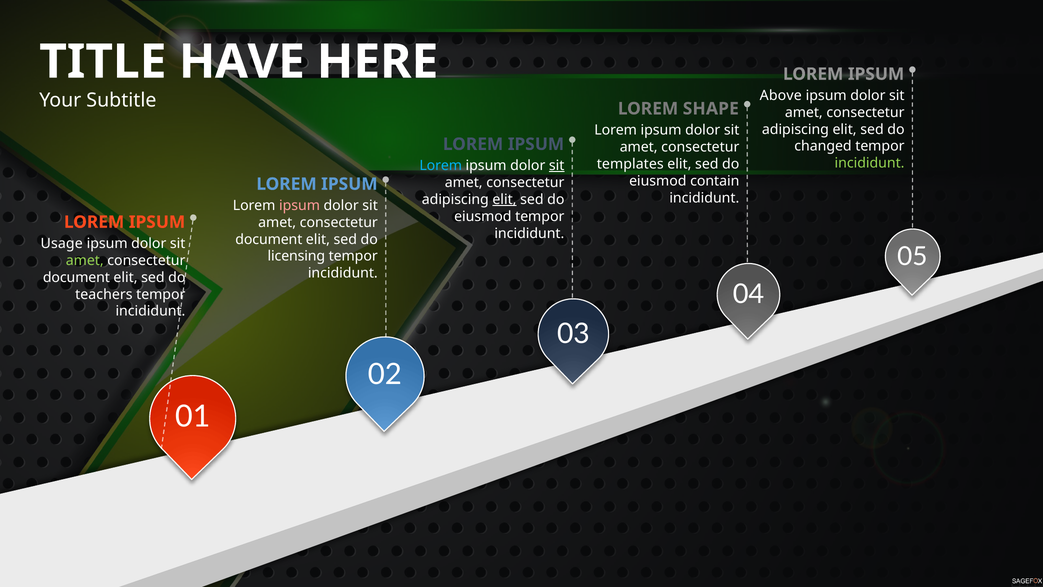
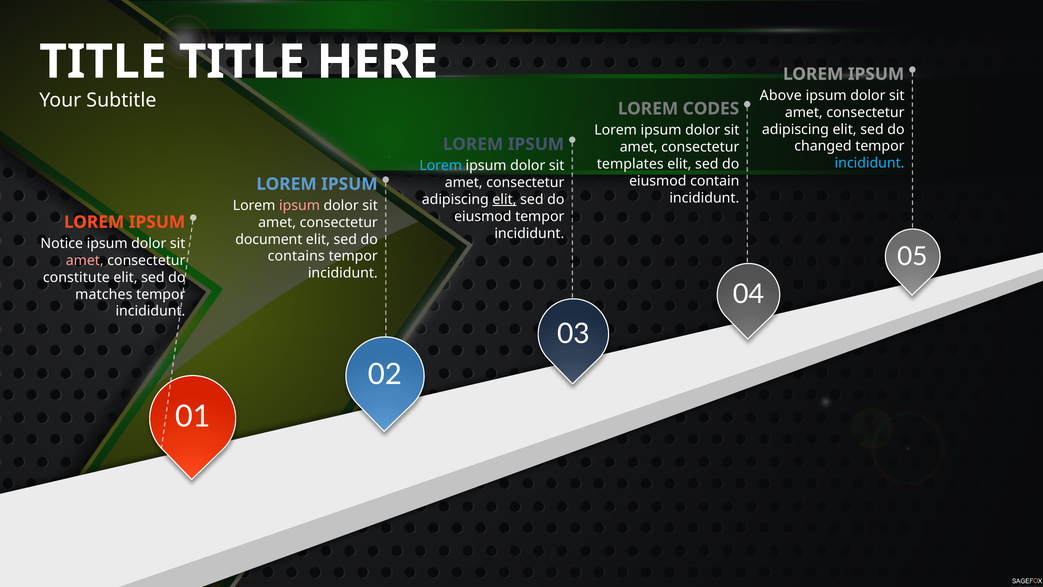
HAVE at (242, 62): HAVE -> TITLE
SHAPE: SHAPE -> CODES
incididunt at (870, 163) colour: light green -> light blue
sit at (557, 165) underline: present -> none
Usage: Usage -> Notice
licensing: licensing -> contains
amet at (85, 260) colour: light green -> pink
document at (76, 277): document -> constitute
teachers: teachers -> matches
